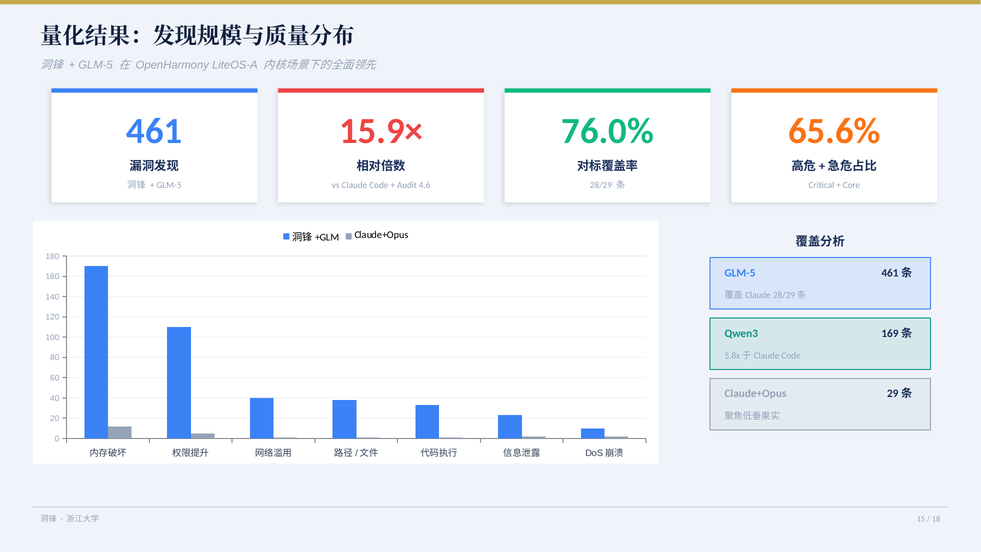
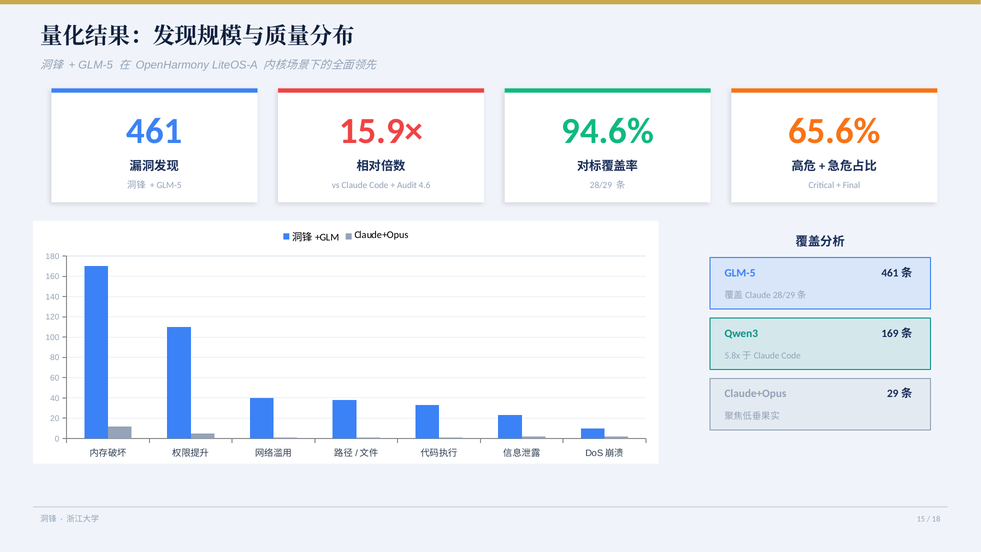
76.0%: 76.0% -> 94.6%
Core: Core -> Final
